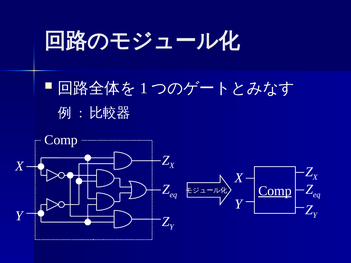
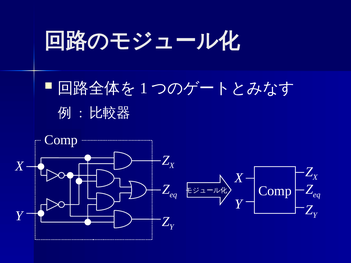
Comp at (275, 191) underline: present -> none
